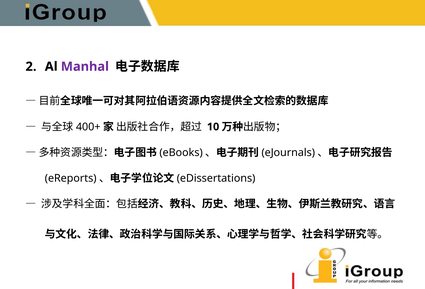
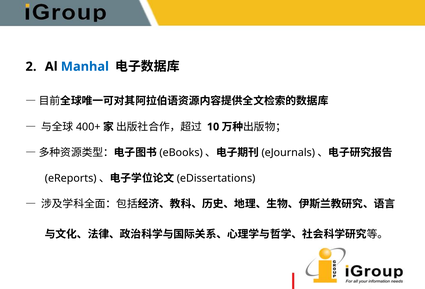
Manhal colour: purple -> blue
